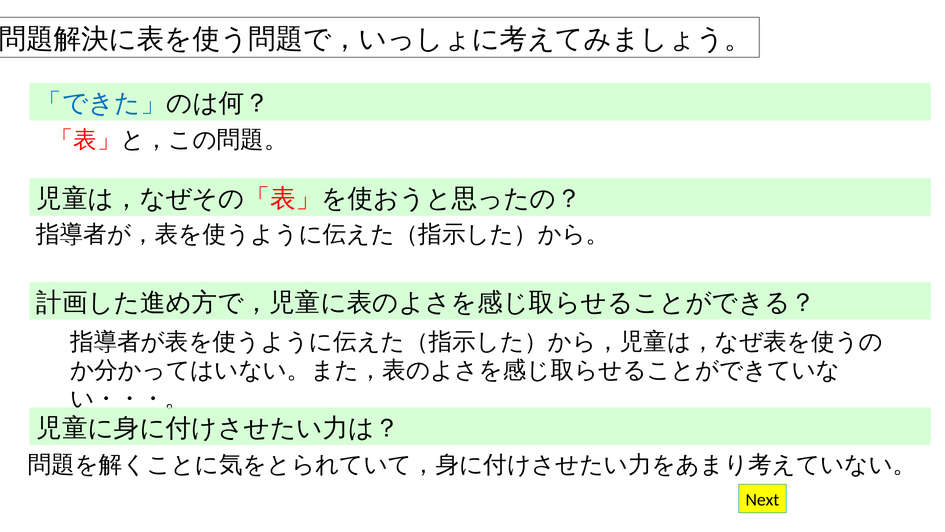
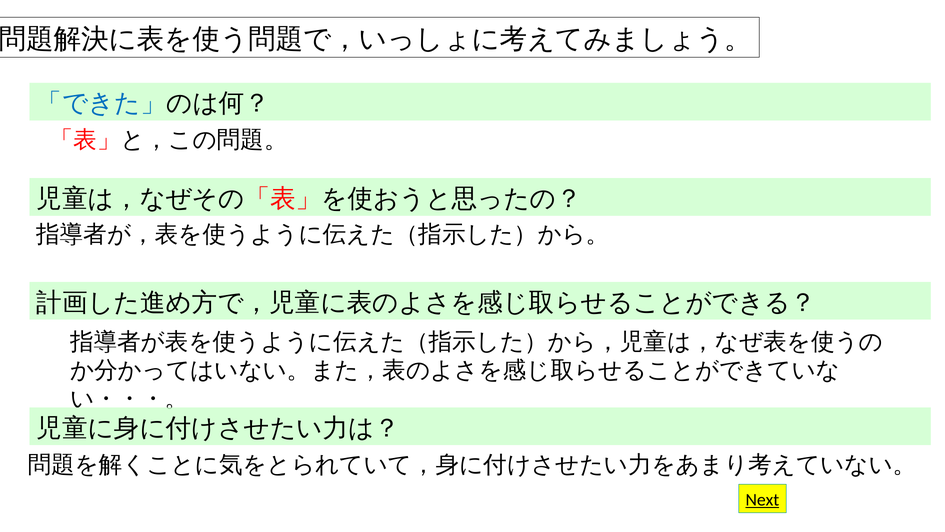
Next underline: none -> present
